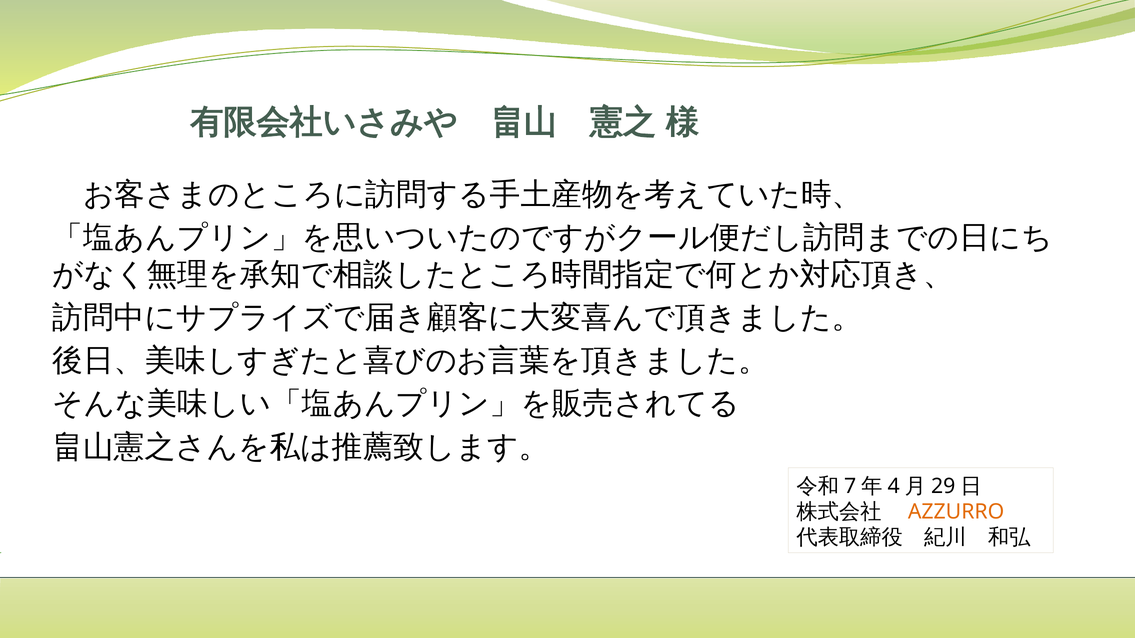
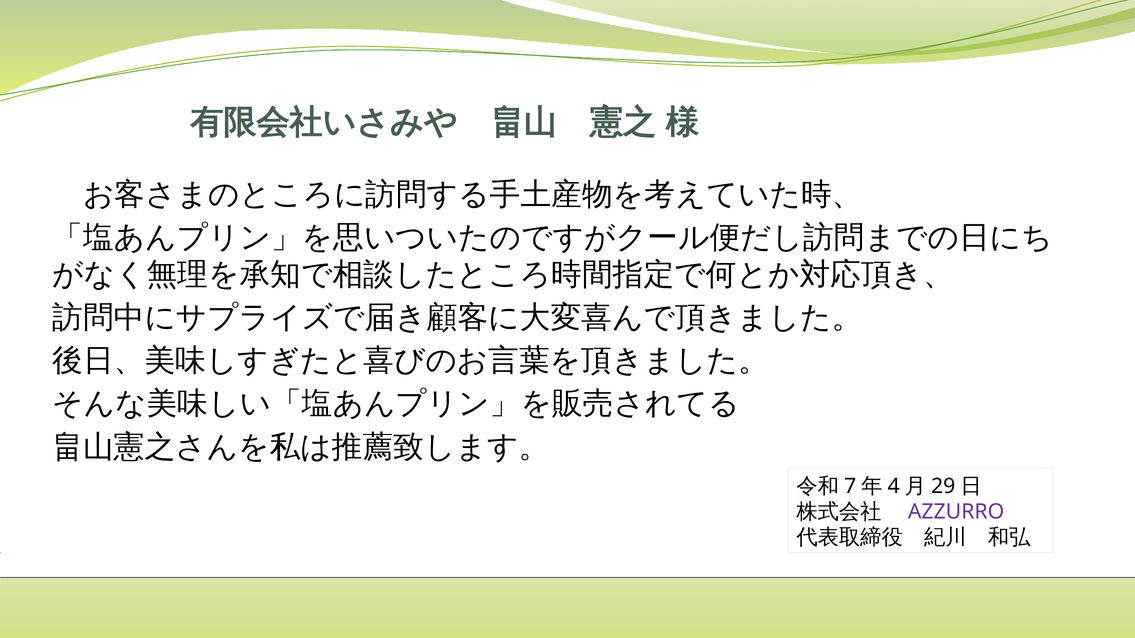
AZZURRO colour: orange -> purple
